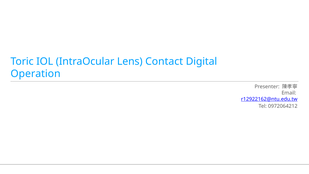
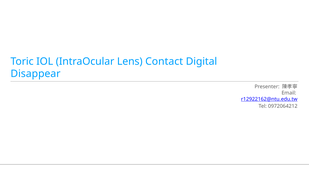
Operation: Operation -> Disappear
